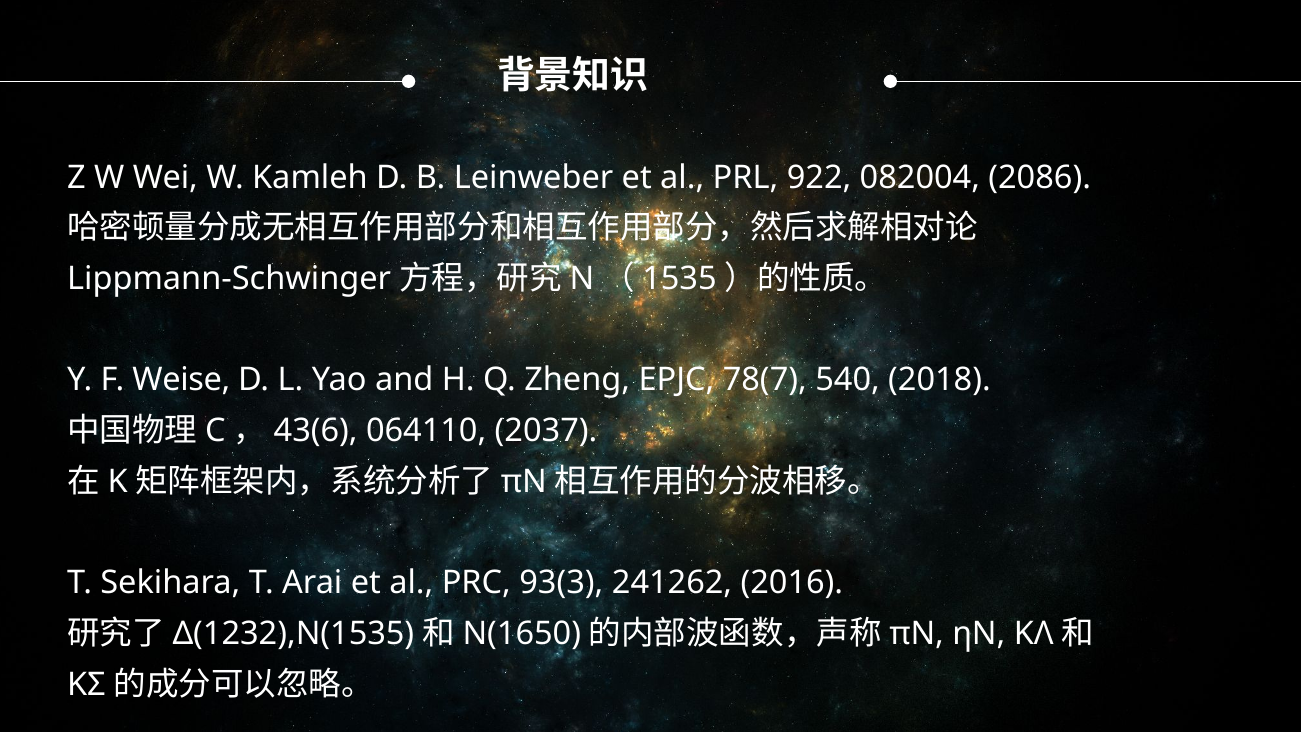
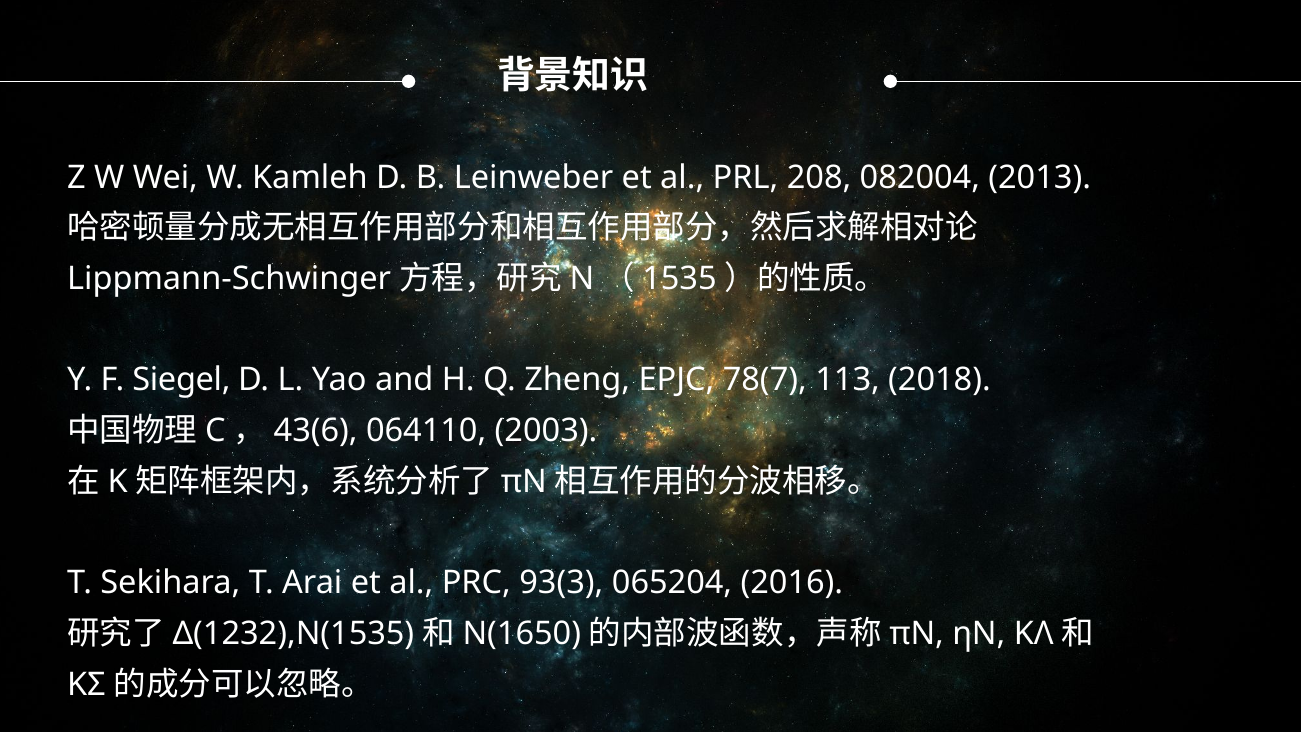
922: 922 -> 208
2086: 2086 -> 2013
Weise: Weise -> Siegel
540: 540 -> 113
2037: 2037 -> 2003
241262: 241262 -> 065204
